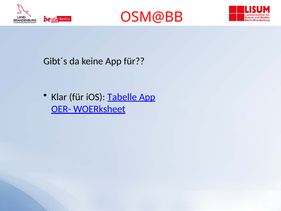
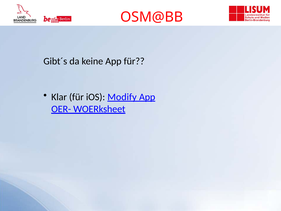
Tabelle: Tabelle -> Modify
